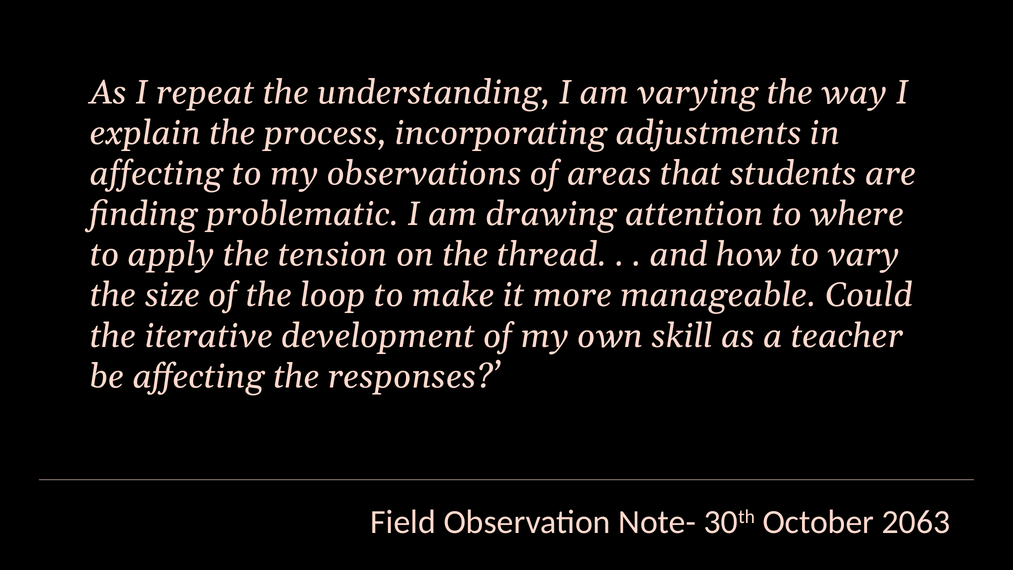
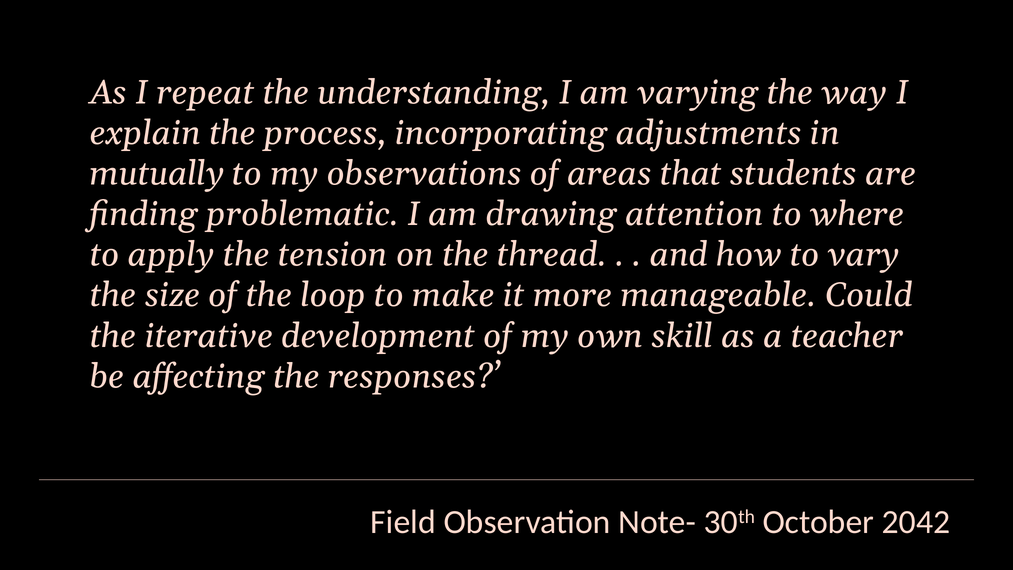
affecting at (157, 174): affecting -> mutually
2063: 2063 -> 2042
